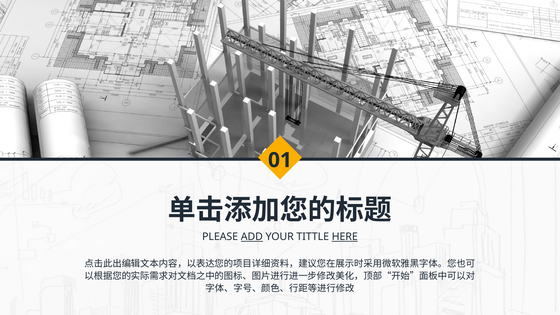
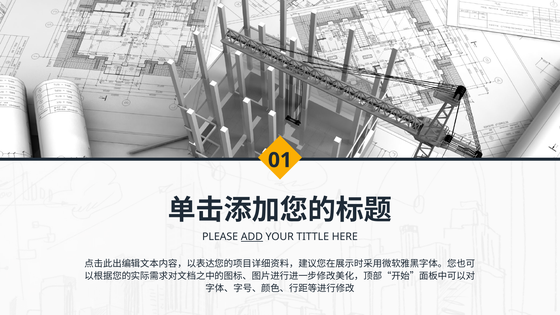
HERE underline: present -> none
